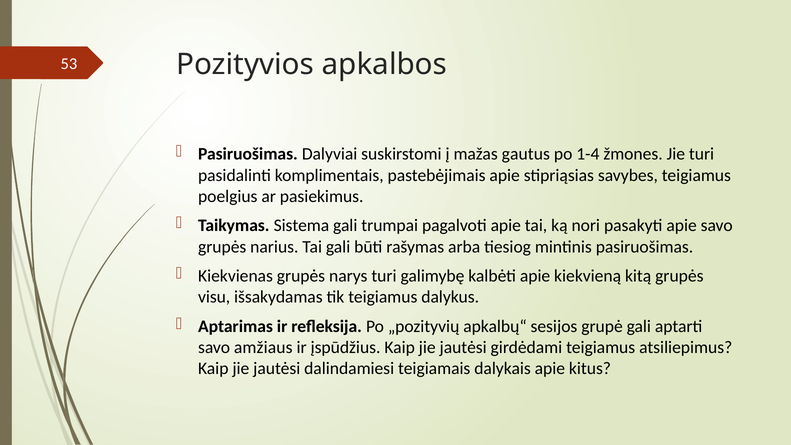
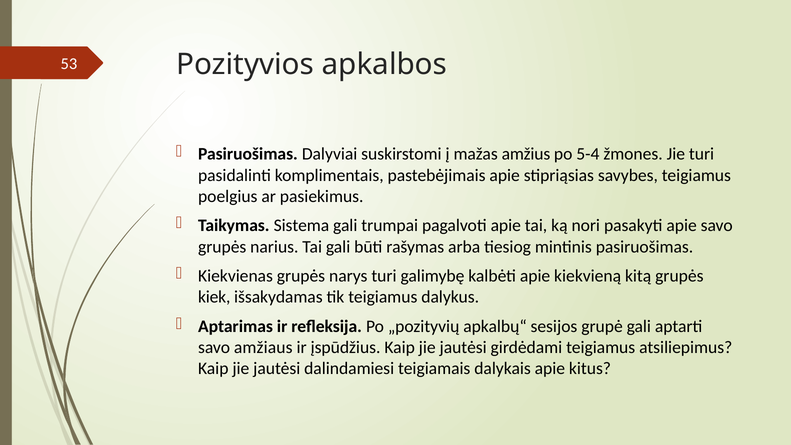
gautus: gautus -> amžius
1-4: 1-4 -> 5-4
visu: visu -> kiek
